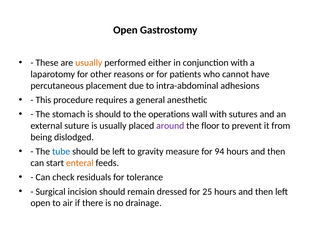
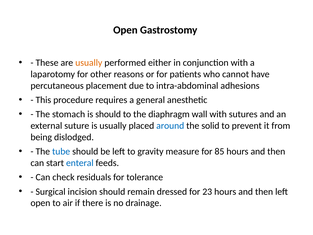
operations: operations -> diaphragm
around colour: purple -> blue
floor: floor -> solid
94: 94 -> 85
enteral colour: orange -> blue
25: 25 -> 23
